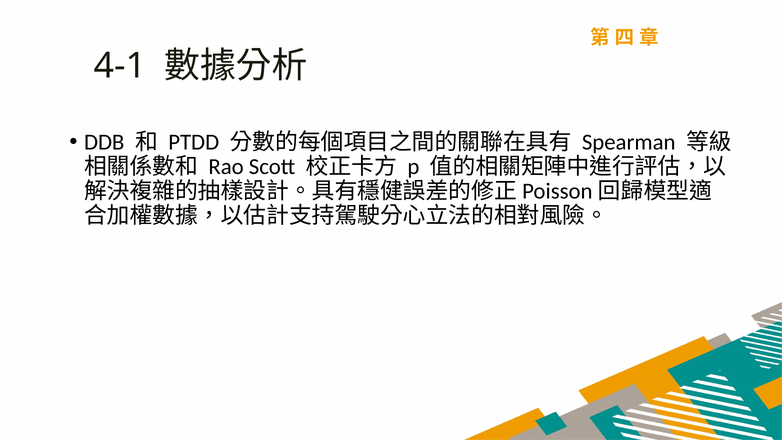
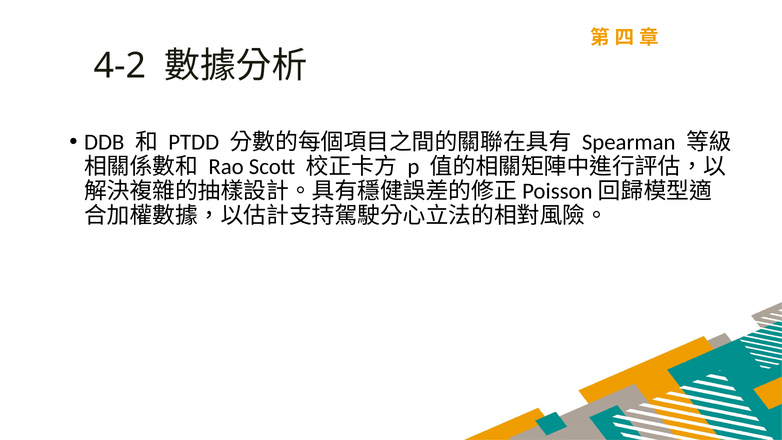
4-1: 4-1 -> 4-2
